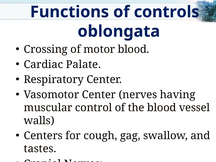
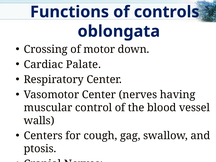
motor blood: blood -> down
tastes: tastes -> ptosis
